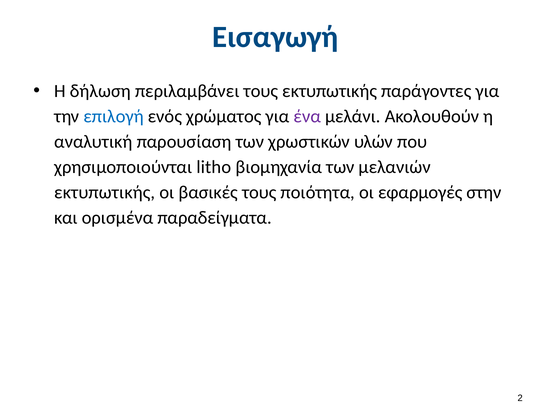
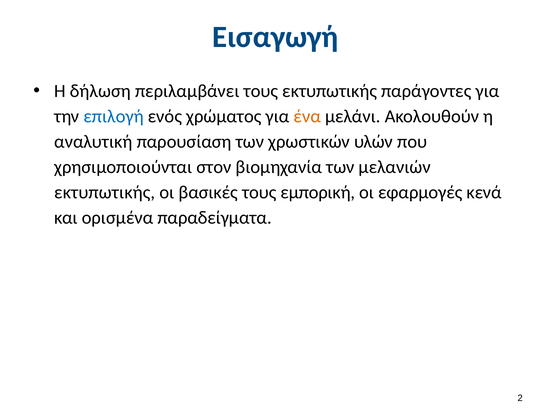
ένα colour: purple -> orange
litho: litho -> στον
ποιότητα: ποιότητα -> εμπορική
στην: στην -> κενά
